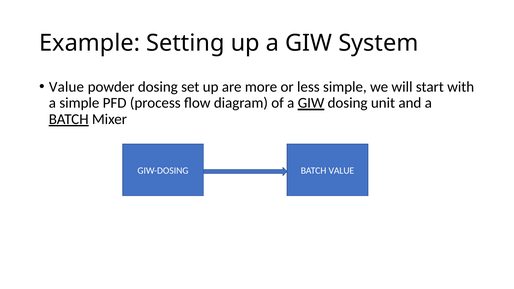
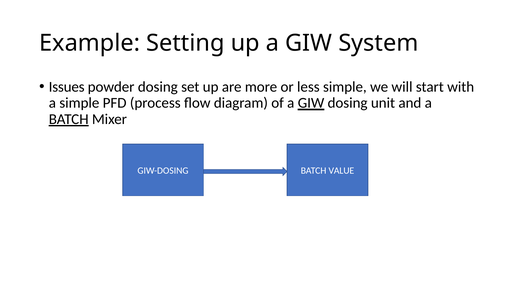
Value at (66, 87): Value -> Issues
